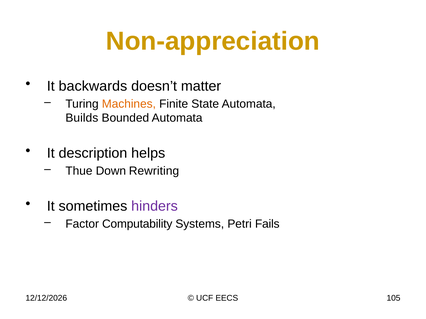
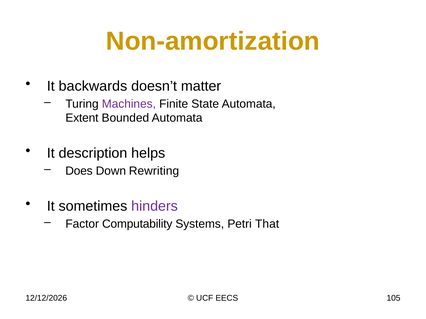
Non-appreciation: Non-appreciation -> Non-amortization
Machines colour: orange -> purple
Builds: Builds -> Extent
Thue: Thue -> Does
Fails: Fails -> That
